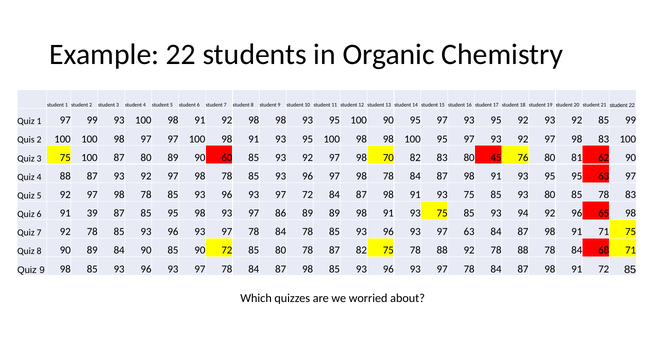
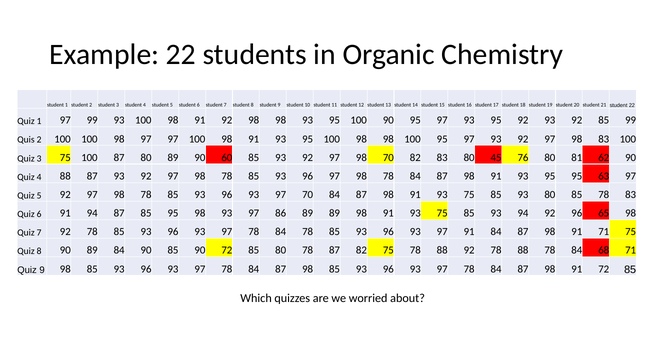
97 72: 72 -> 70
91 39: 39 -> 94
97 63: 63 -> 91
